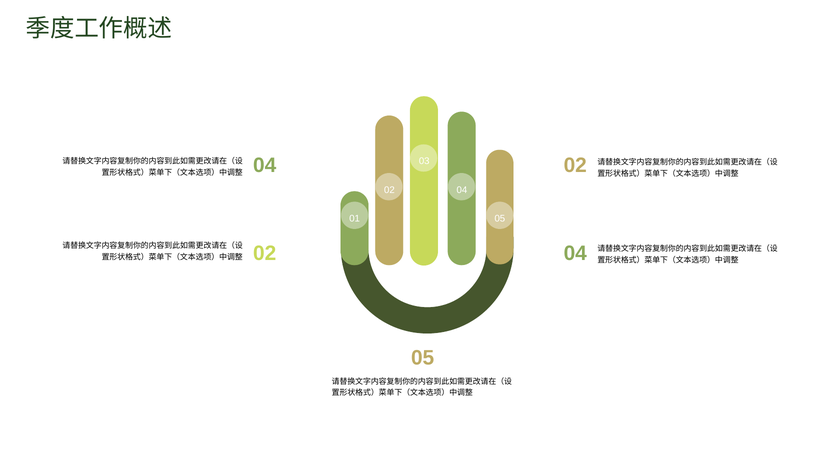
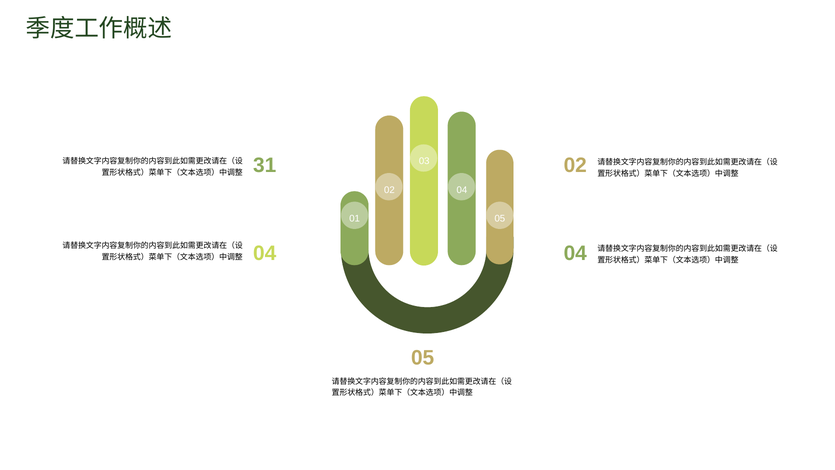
04 at (265, 165): 04 -> 31
02 at (265, 253): 02 -> 04
